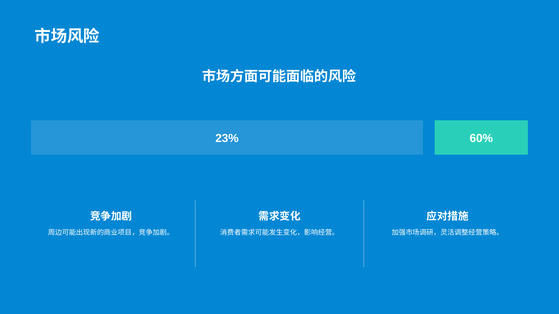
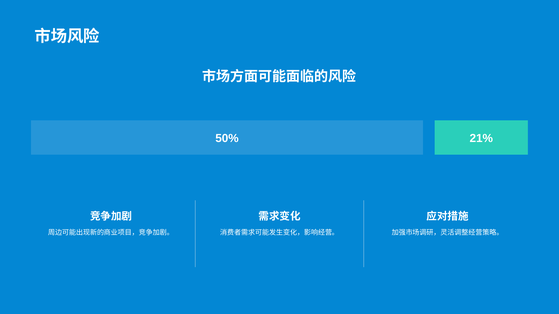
23%: 23% -> 50%
60%: 60% -> 21%
